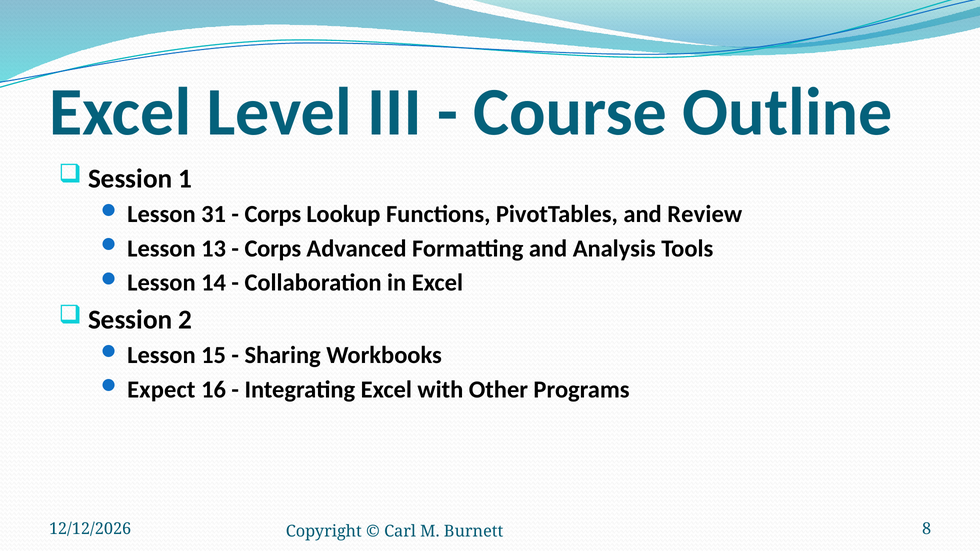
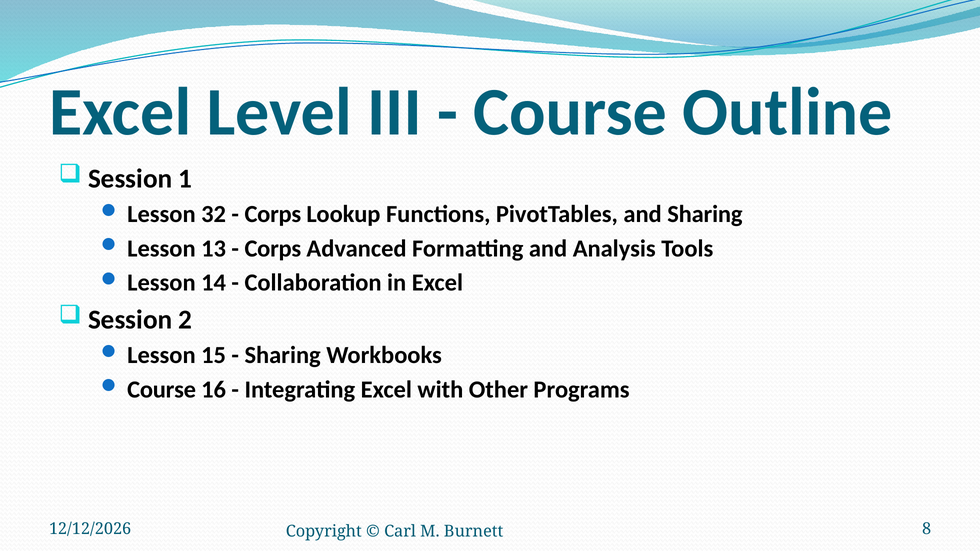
31: 31 -> 32
and Review: Review -> Sharing
Expect at (161, 390): Expect -> Course
